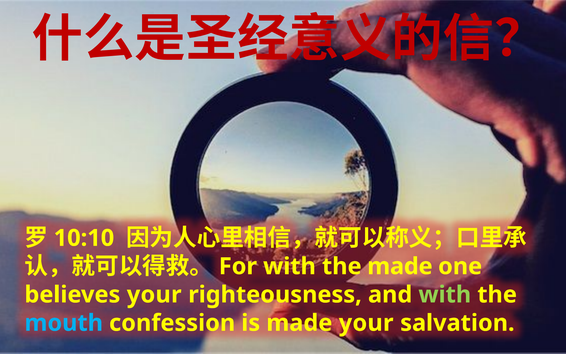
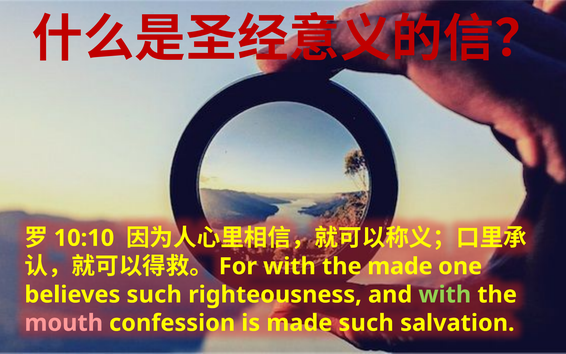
believes your: your -> such
mouth colour: light blue -> pink
made your: your -> such
